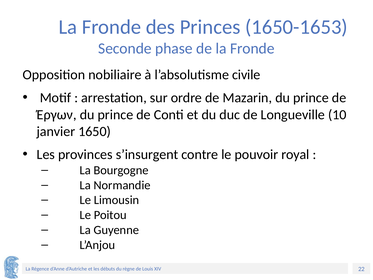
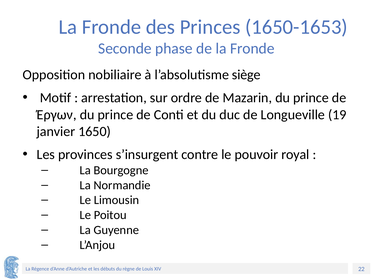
civile: civile -> siège
10: 10 -> 19
